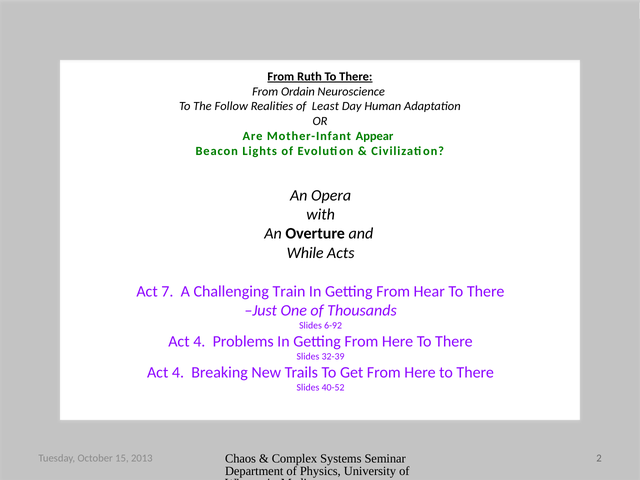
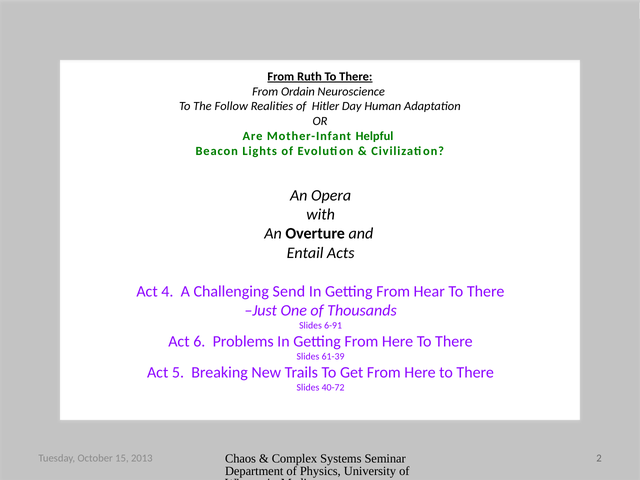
Least: Least -> Hitler
Appear: Appear -> Helpful
While: While -> Entail
7: 7 -> 4
Train: Train -> Send
6-92: 6-92 -> 6-91
4 at (199, 341): 4 -> 6
32-39: 32-39 -> 61-39
4 at (178, 372): 4 -> 5
40-52: 40-52 -> 40-72
